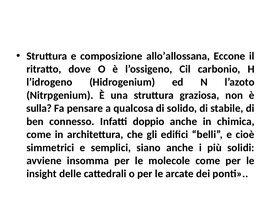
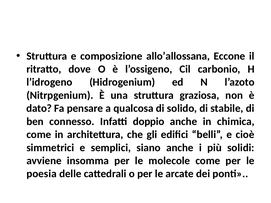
sulla: sulla -> dato
insight: insight -> poesia
